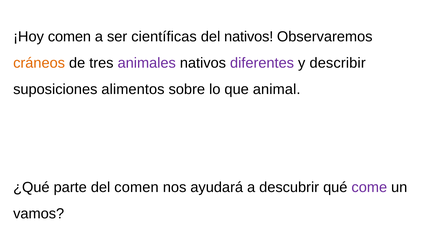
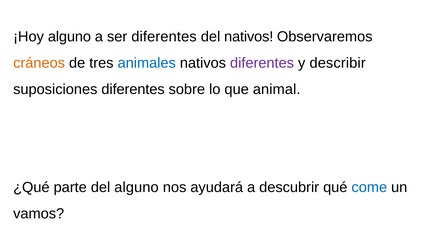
¡Hoy comen: comen -> alguno
ser científicas: científicas -> diferentes
animales colour: purple -> blue
suposiciones alimentos: alimentos -> diferentes
del comen: comen -> alguno
come colour: purple -> blue
